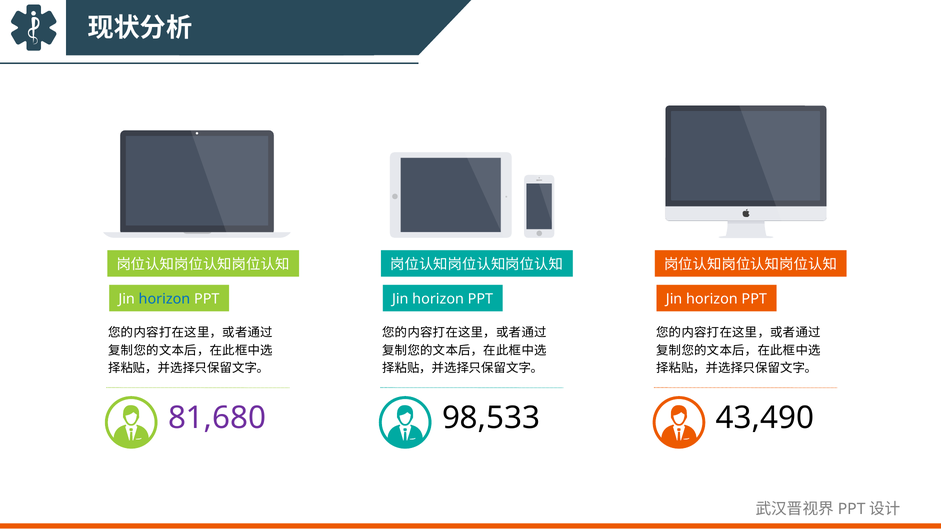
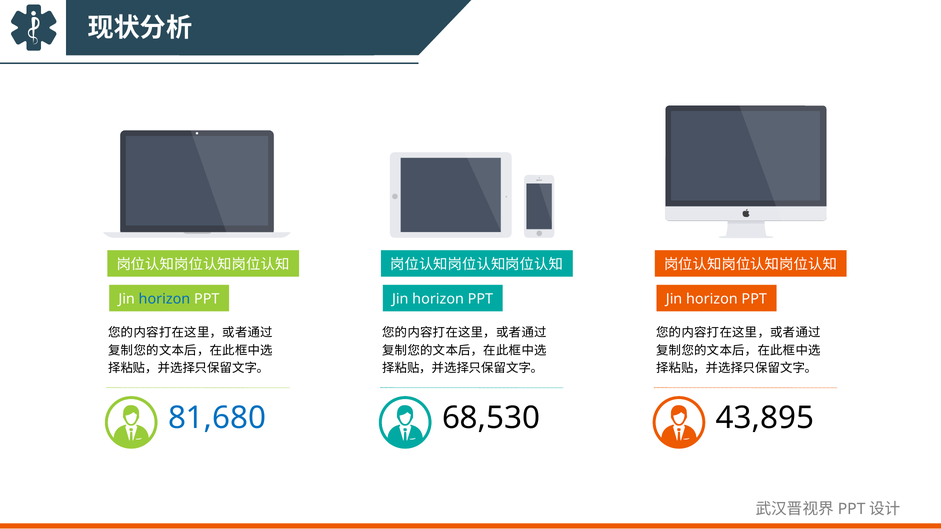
81,680 colour: purple -> blue
98,533: 98,533 -> 68,530
43,490: 43,490 -> 43,895
